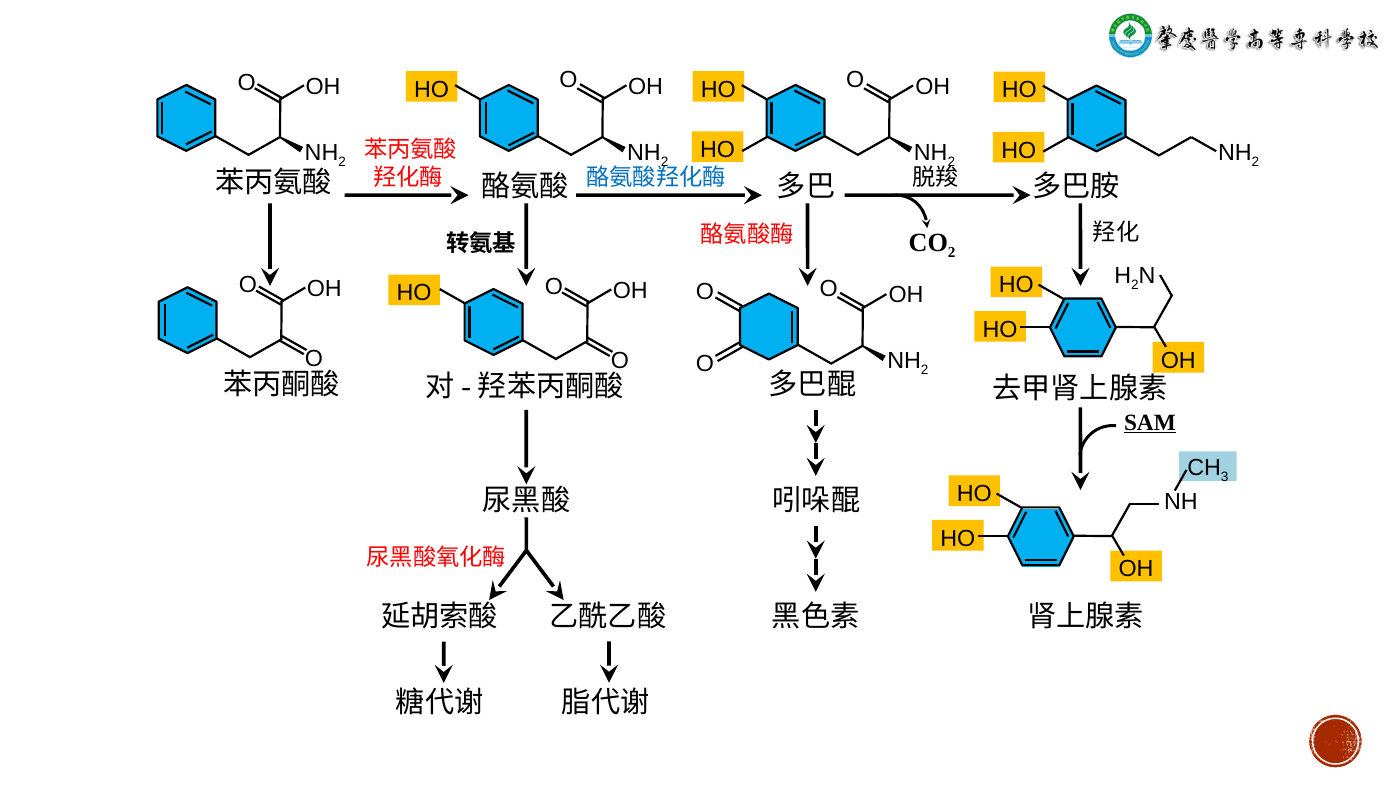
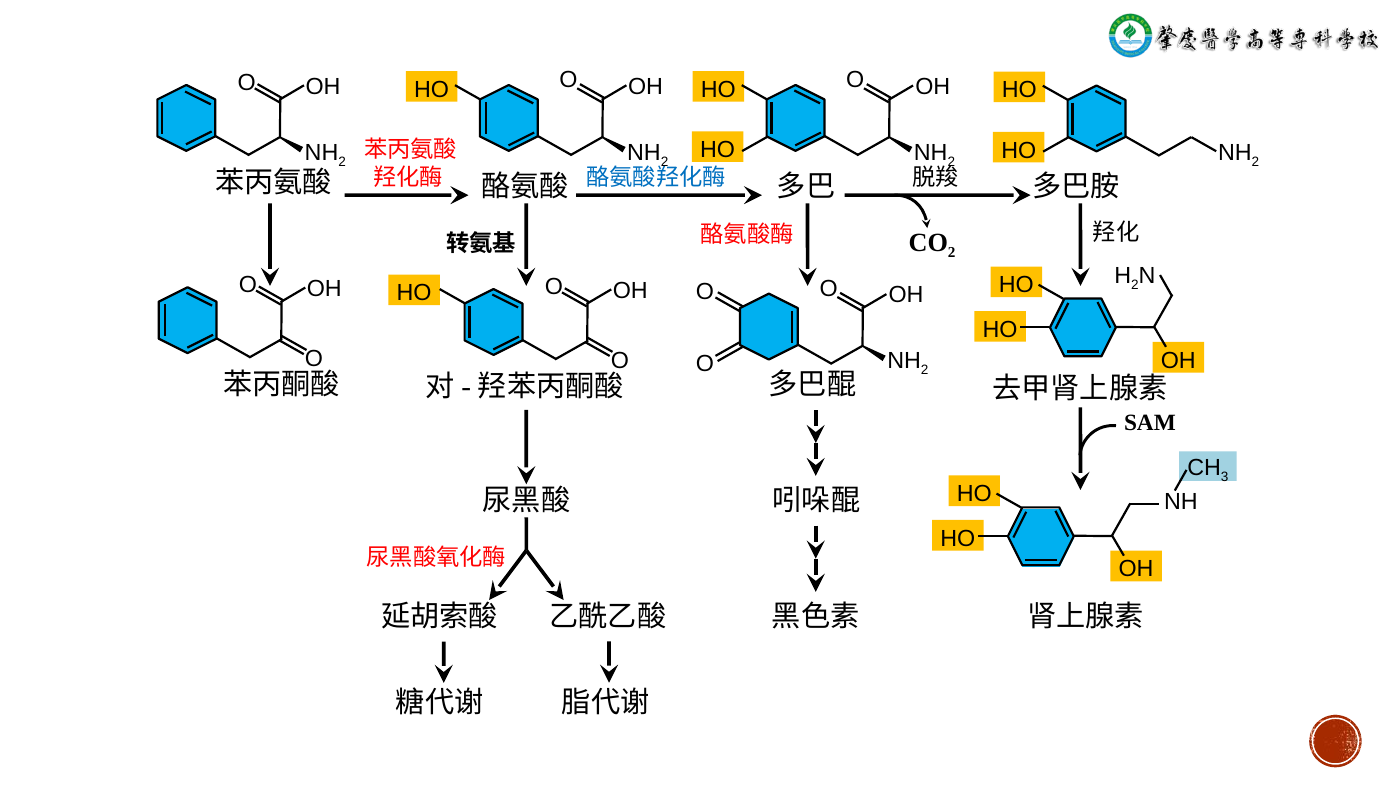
SAM underline: present -> none
